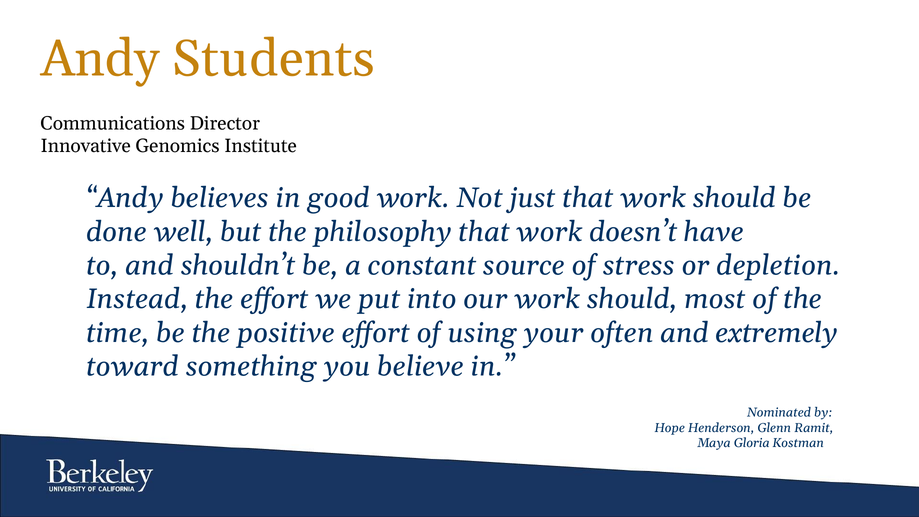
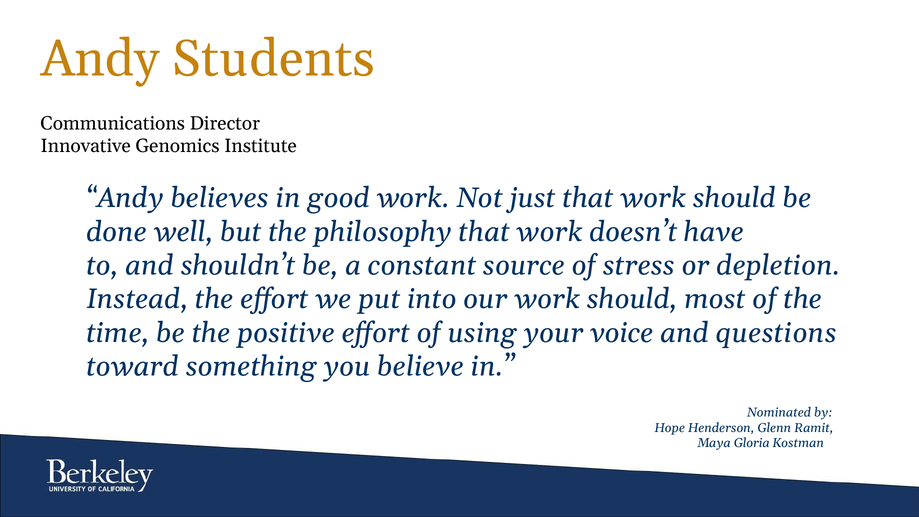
often: often -> voice
extremely: extremely -> questions
